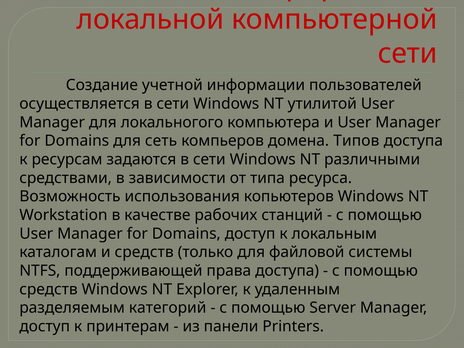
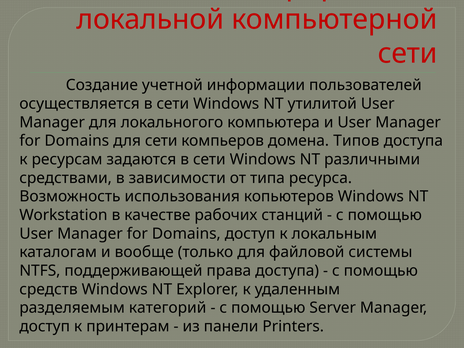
для сеть: сеть -> сети
и средств: средств -> вообще
